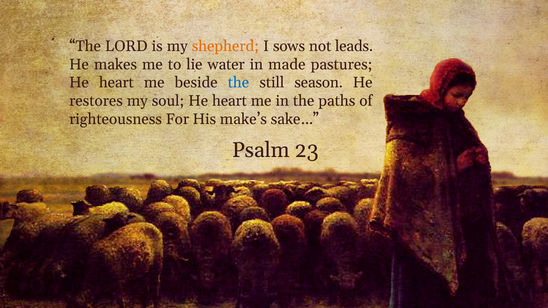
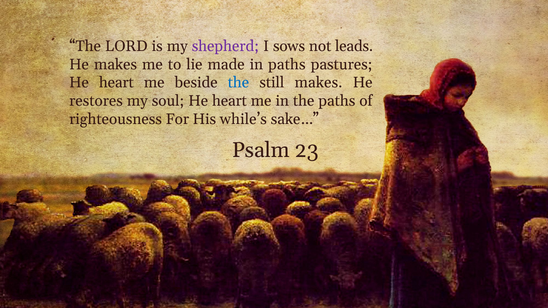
shepherd colour: orange -> purple
water: water -> made
in made: made -> paths
still season: season -> makes
make’s: make’s -> while’s
